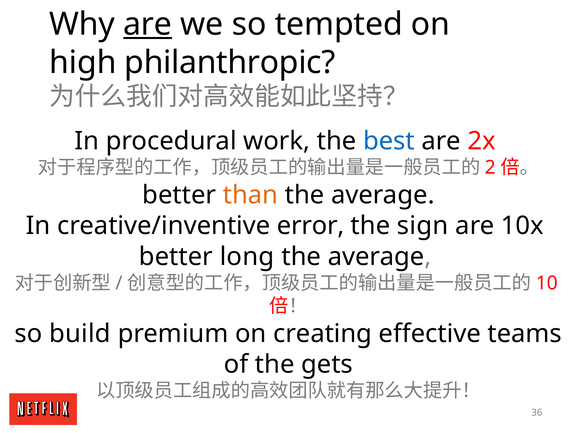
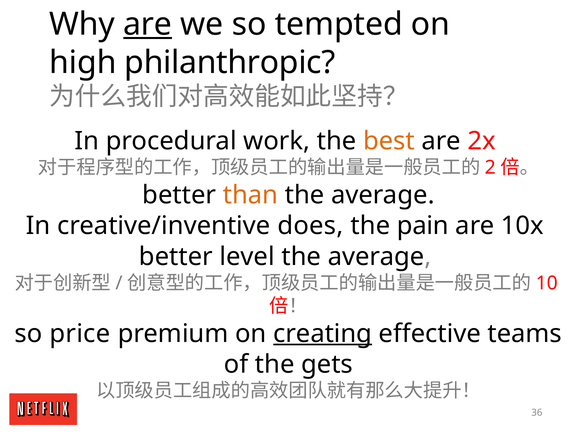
best colour: blue -> orange
error: error -> does
sign: sign -> pain
long: long -> level
build: build -> price
creating underline: none -> present
